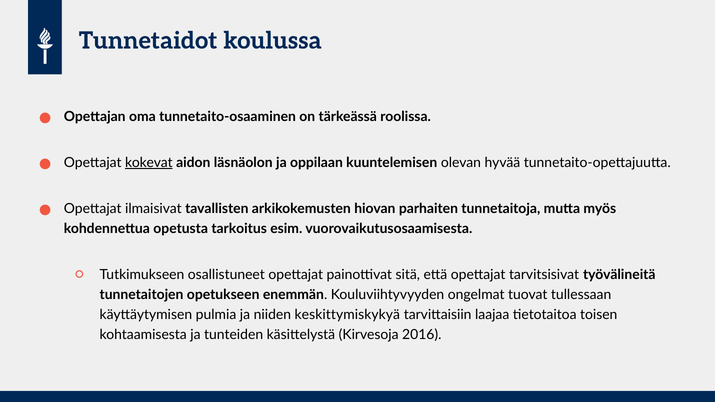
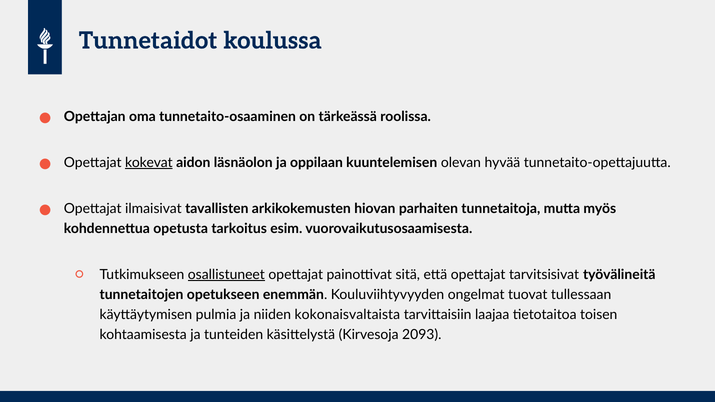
osallistuneet underline: none -> present
keskittymiskykyä: keskittymiskykyä -> kokonaisvaltaista
2016: 2016 -> 2093
